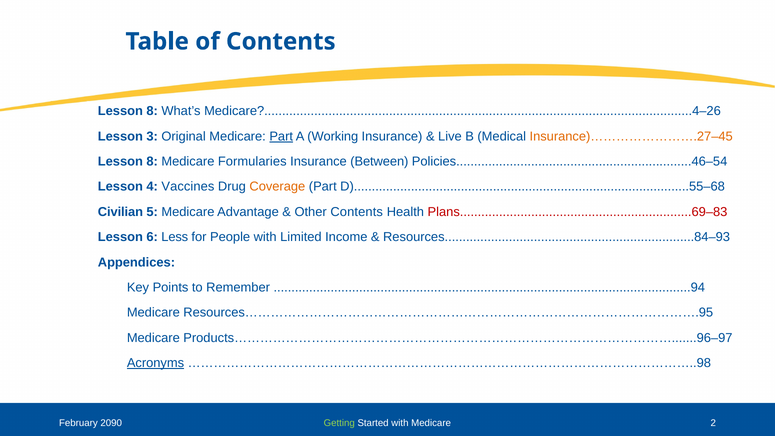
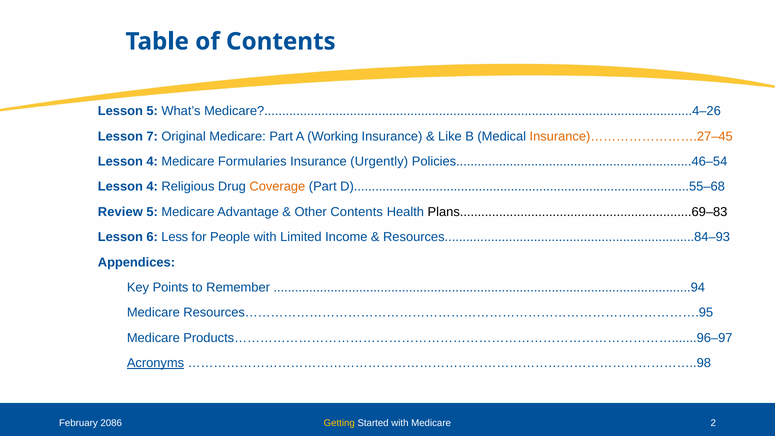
8 at (152, 111): 8 -> 5
3: 3 -> 7
Part at (281, 136) underline: present -> none
Live: Live -> Like
8 at (152, 162): 8 -> 4
Between: Between -> Urgently
Vaccines: Vaccines -> Religious
Civilian: Civilian -> Review
Plans.................................................................69–83 colour: red -> black
2090: 2090 -> 2086
Getting colour: light green -> yellow
